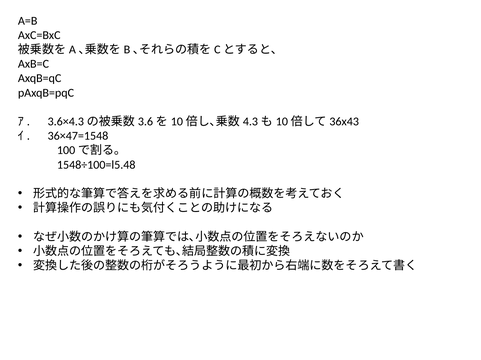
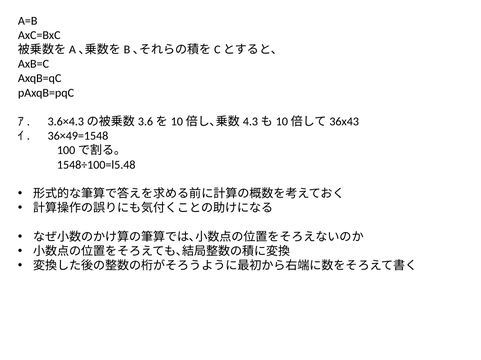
36×47=1548: 36×47=1548 -> 36×49=1548
